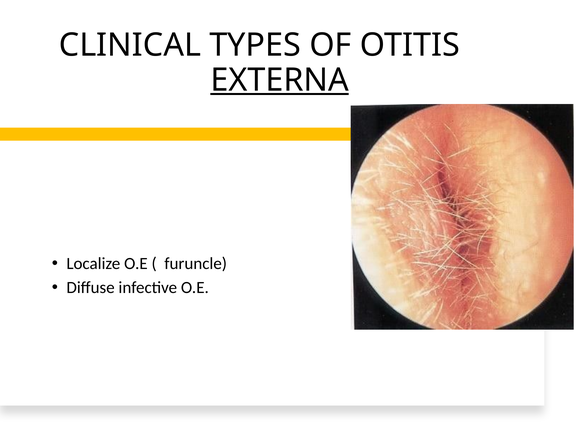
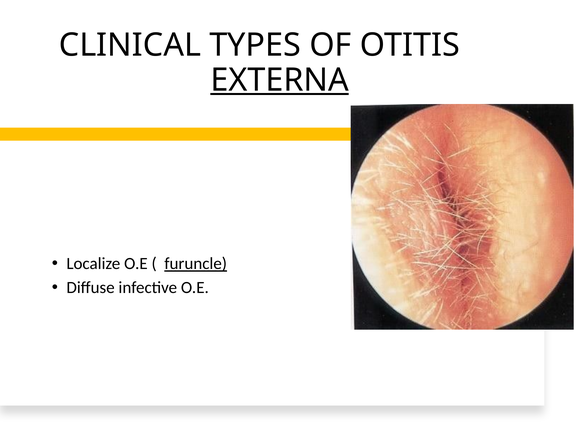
furuncle underline: none -> present
